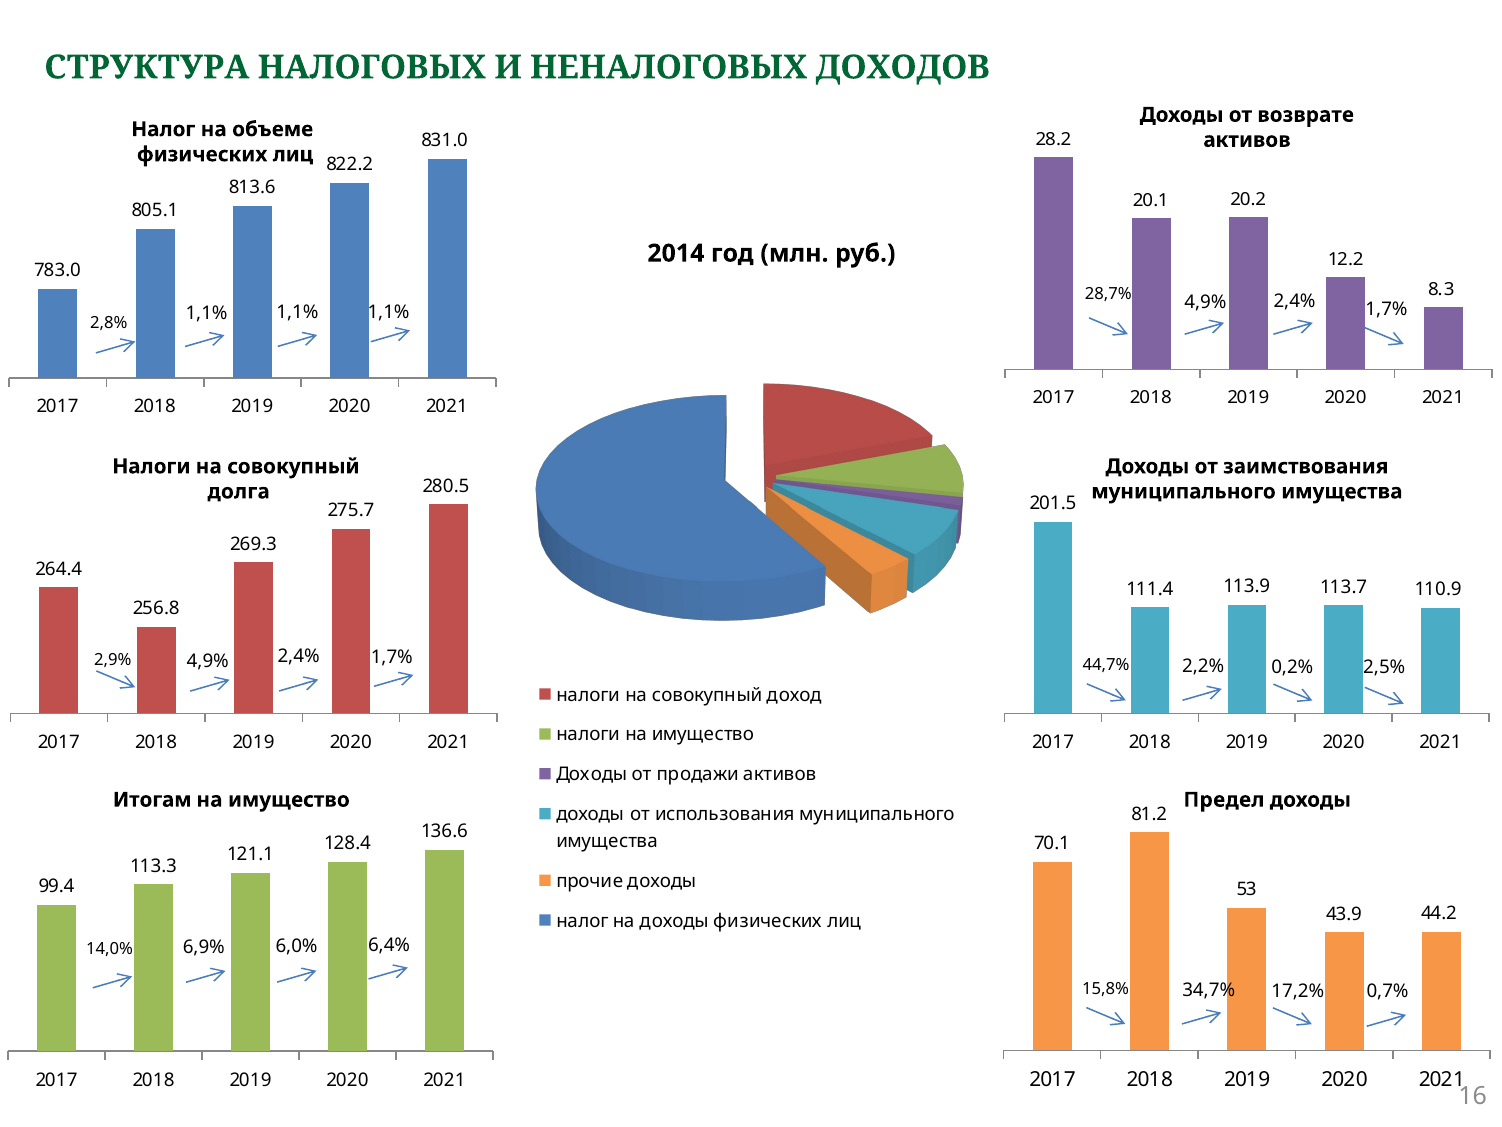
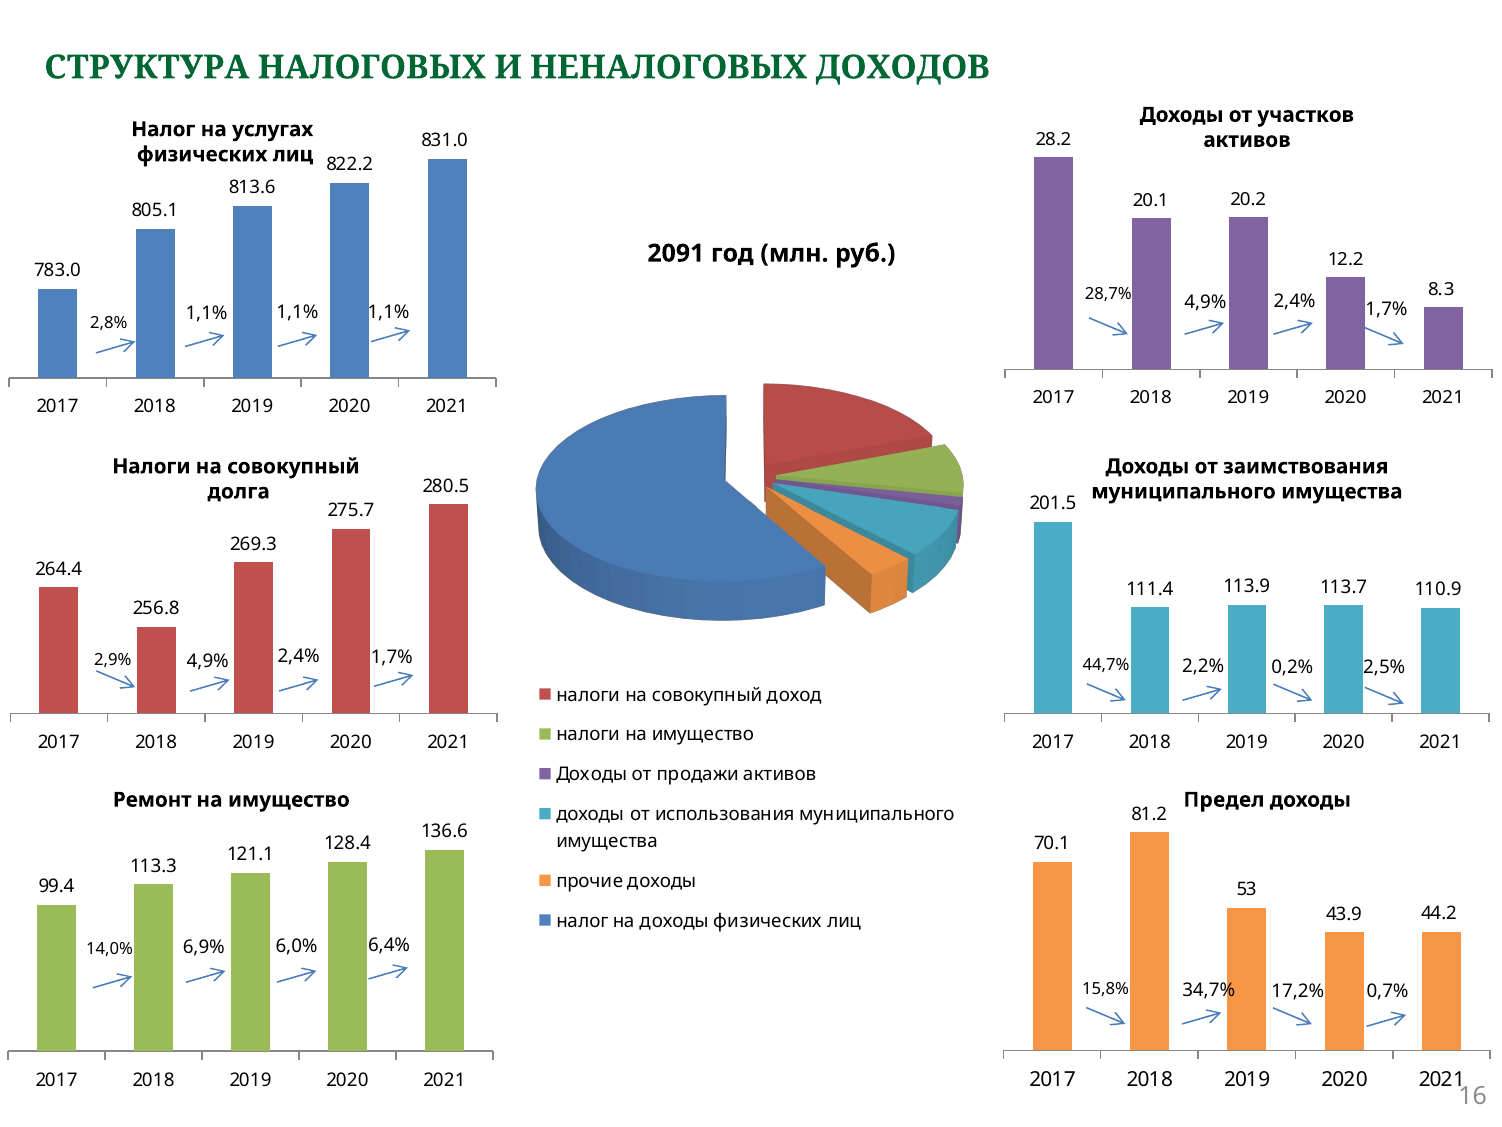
возврате: возврате -> участков
объеме: объеме -> услугах
2014: 2014 -> 2091
Итогам: Итогам -> Ремонт
